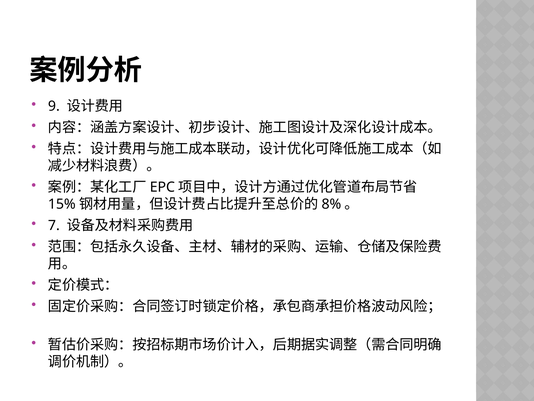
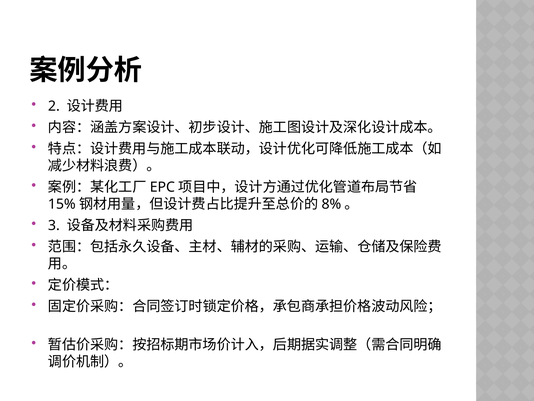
9: 9 -> 2
7: 7 -> 3
